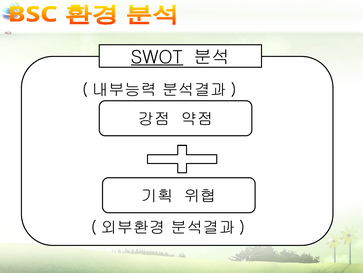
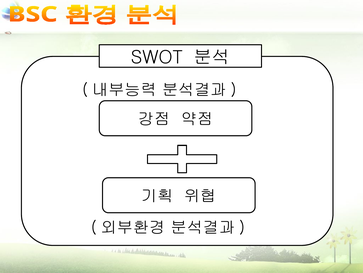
SWOT underline: present -> none
